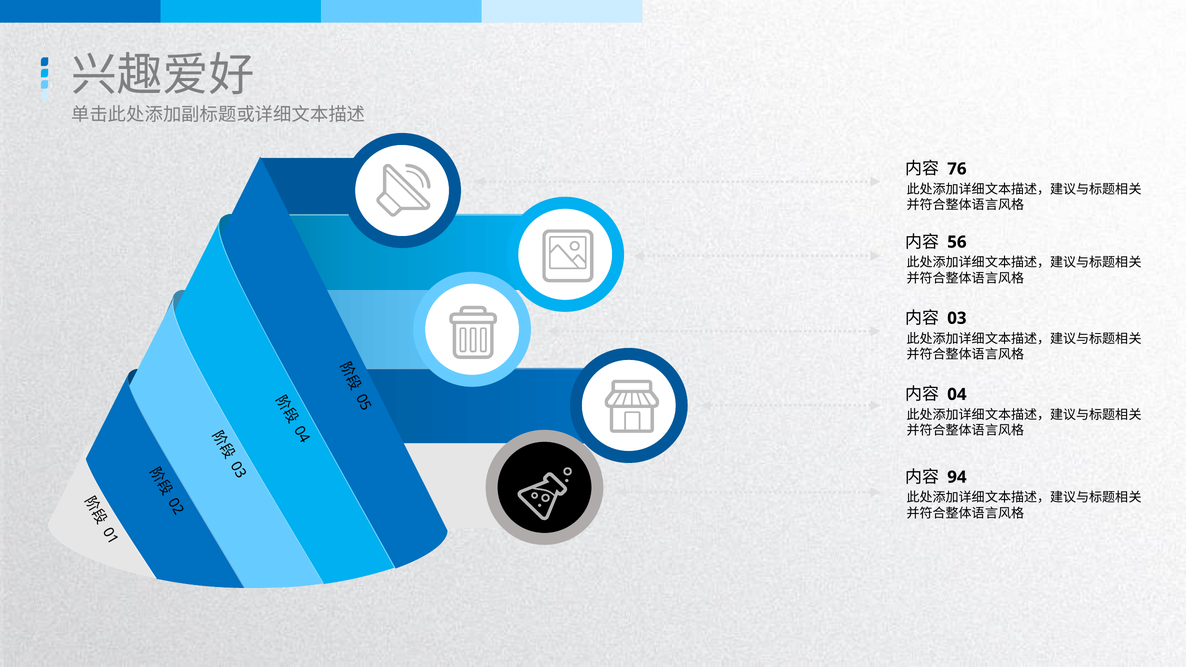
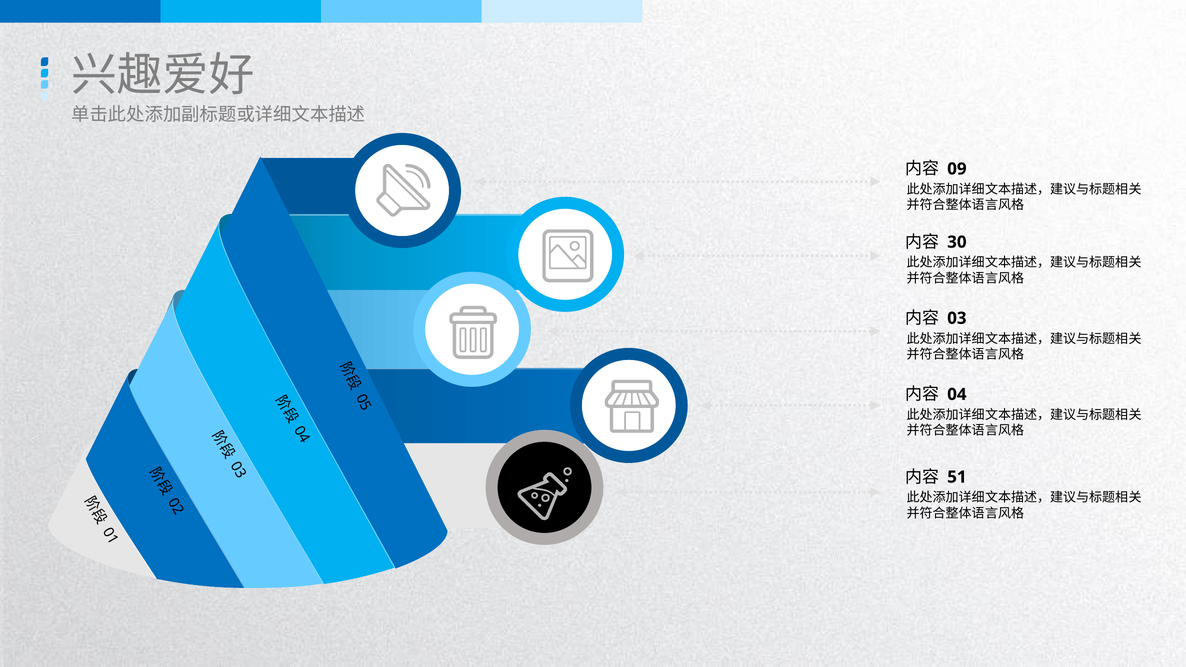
76: 76 -> 09
56: 56 -> 30
94: 94 -> 51
